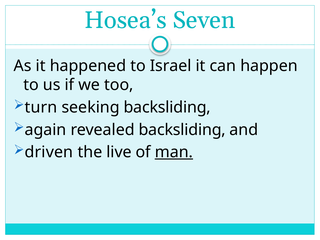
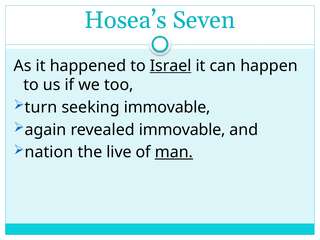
Israel underline: none -> present
seeking backsliding: backsliding -> immovable
revealed backsliding: backsliding -> immovable
driven: driven -> nation
